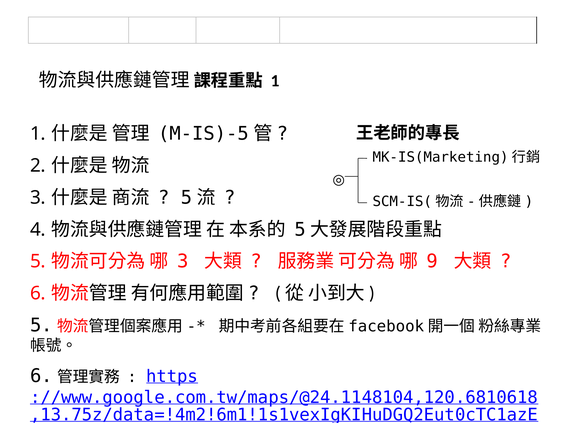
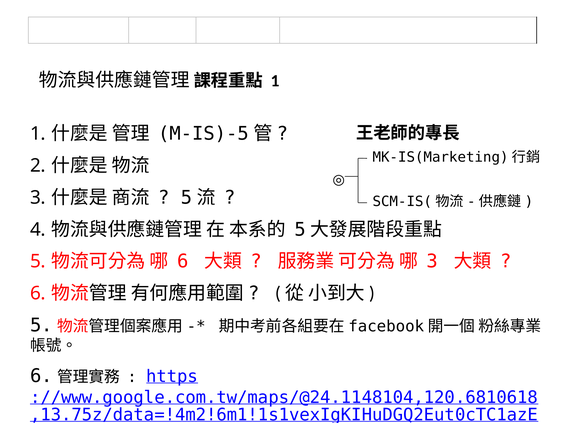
3 at (183, 262): 3 -> 6
9 at (432, 262): 9 -> 3
